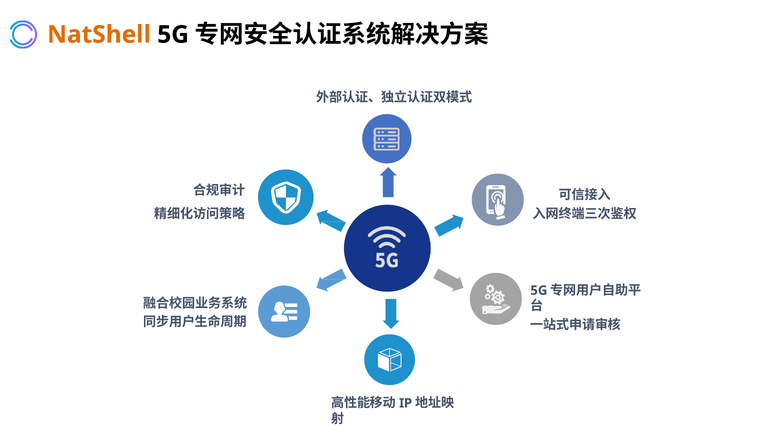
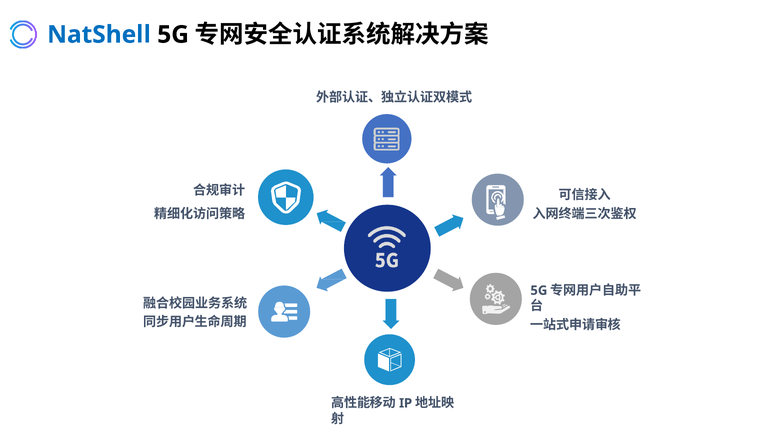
NatShell colour: orange -> blue
